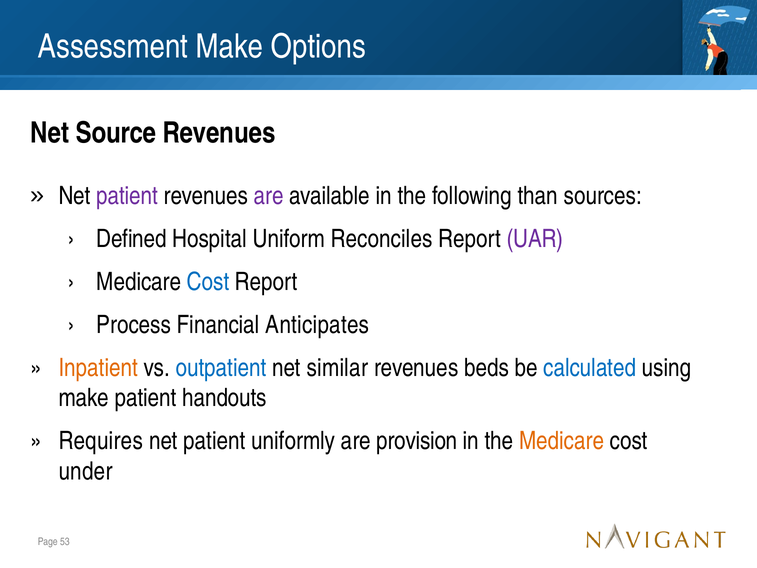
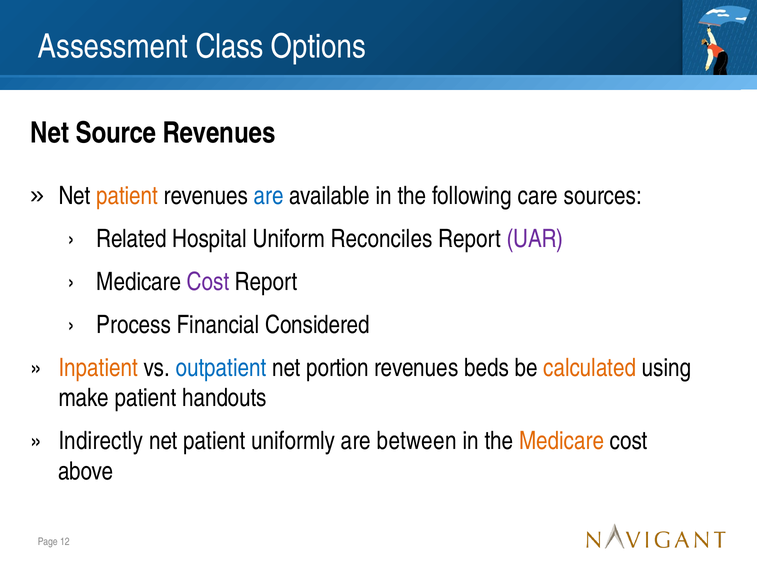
Assessment Make: Make -> Class
patient at (127, 196) colour: purple -> orange
are at (269, 196) colour: purple -> blue
than: than -> care
Defined: Defined -> Related
Cost at (208, 282) colour: blue -> purple
Anticipates: Anticipates -> Considered
similar: similar -> portion
calculated colour: blue -> orange
Requires: Requires -> Indirectly
provision: provision -> between
under: under -> above
53: 53 -> 12
